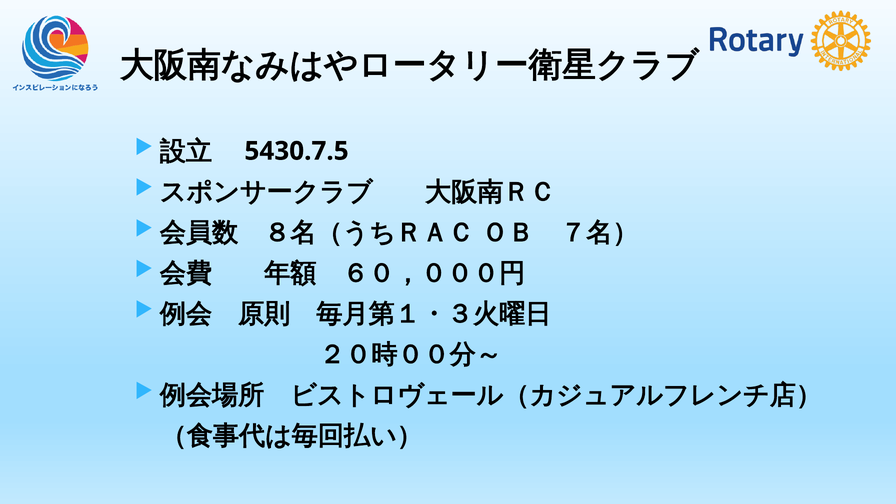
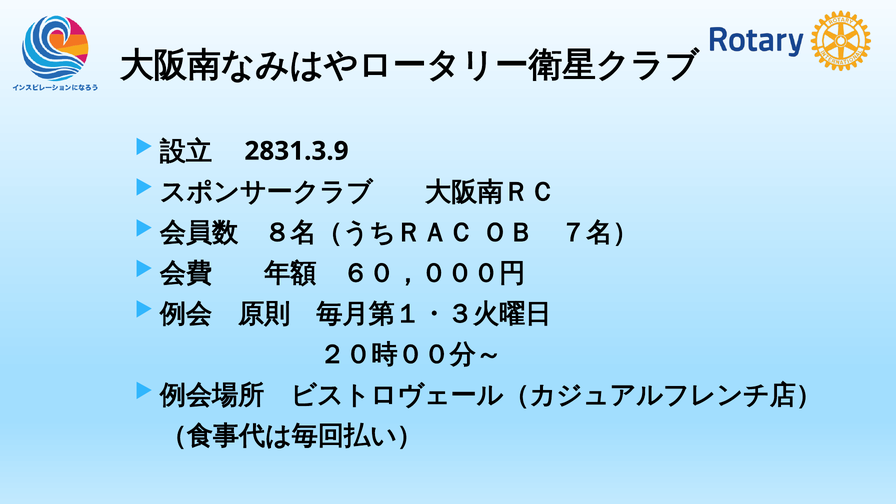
5430.7.5: 5430.7.5 -> 2831.3.9
